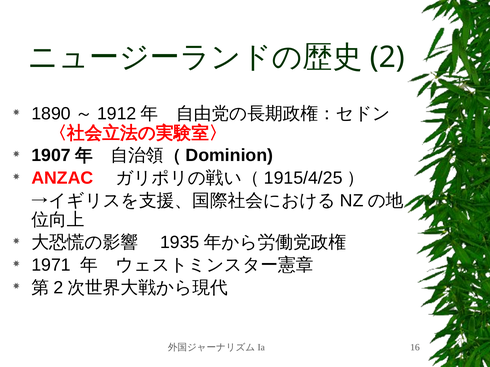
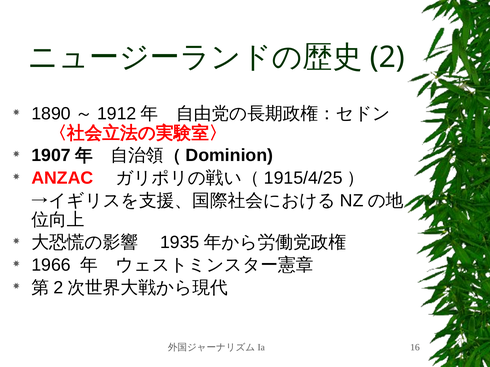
1971: 1971 -> 1966
